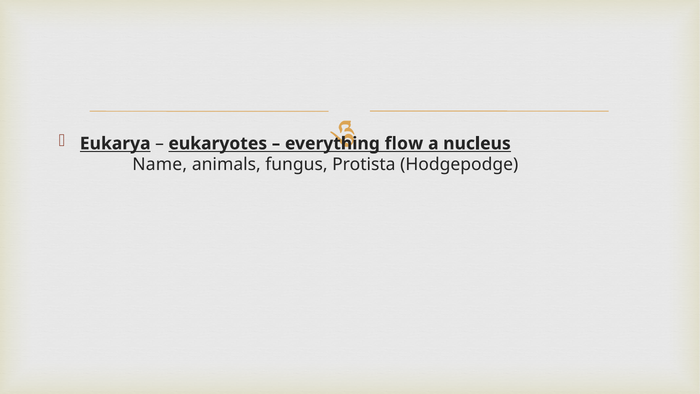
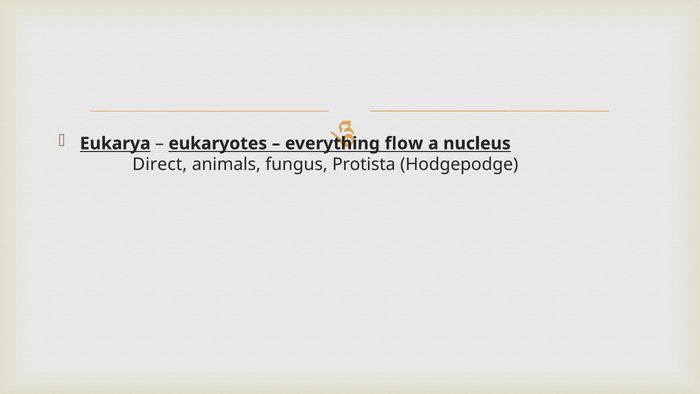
Name: Name -> Direct
